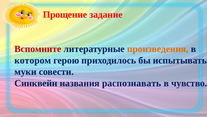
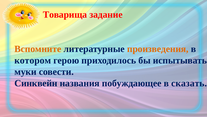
Прощение: Прощение -> Товарища
Вспомните colour: red -> orange
распознавать: распознавать -> побуждающее
чувство: чувство -> сказать
